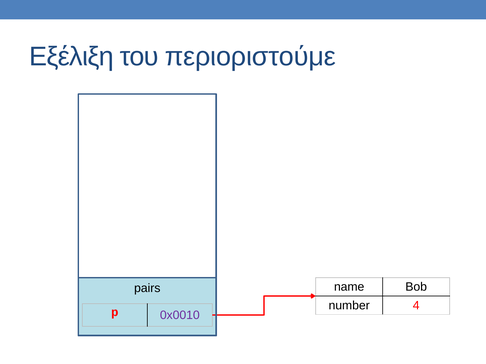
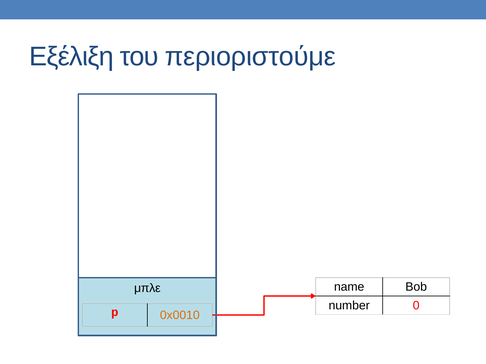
pairs: pairs -> μπλε
4: 4 -> 0
0x0010 colour: purple -> orange
